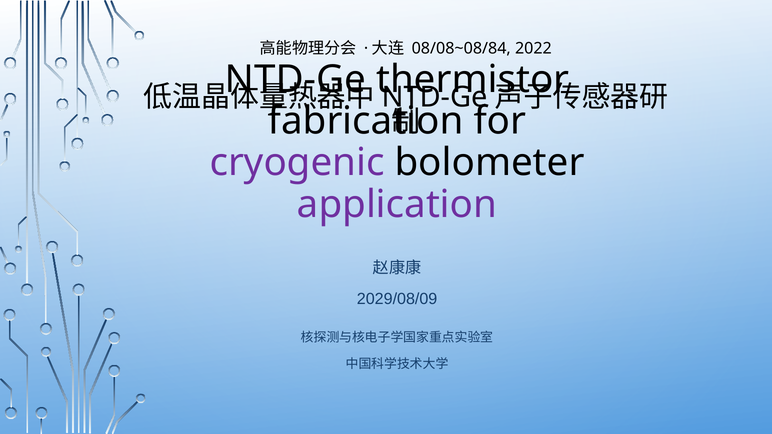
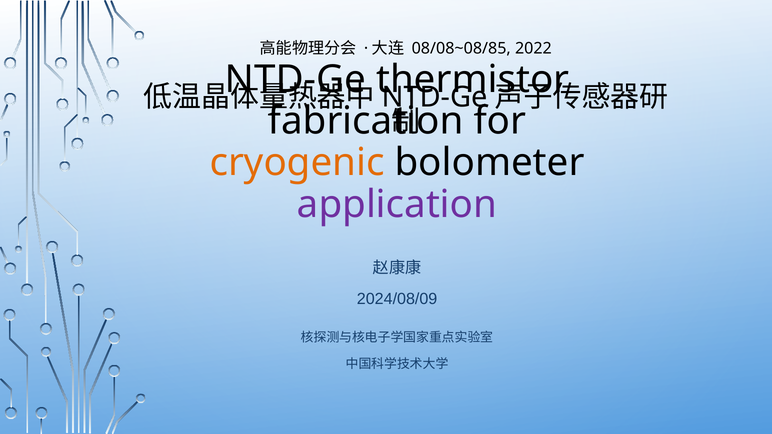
08/08~08/84: 08/08~08/84 -> 08/08~08/85
cryogenic colour: purple -> orange
2029/08/09: 2029/08/09 -> 2024/08/09
